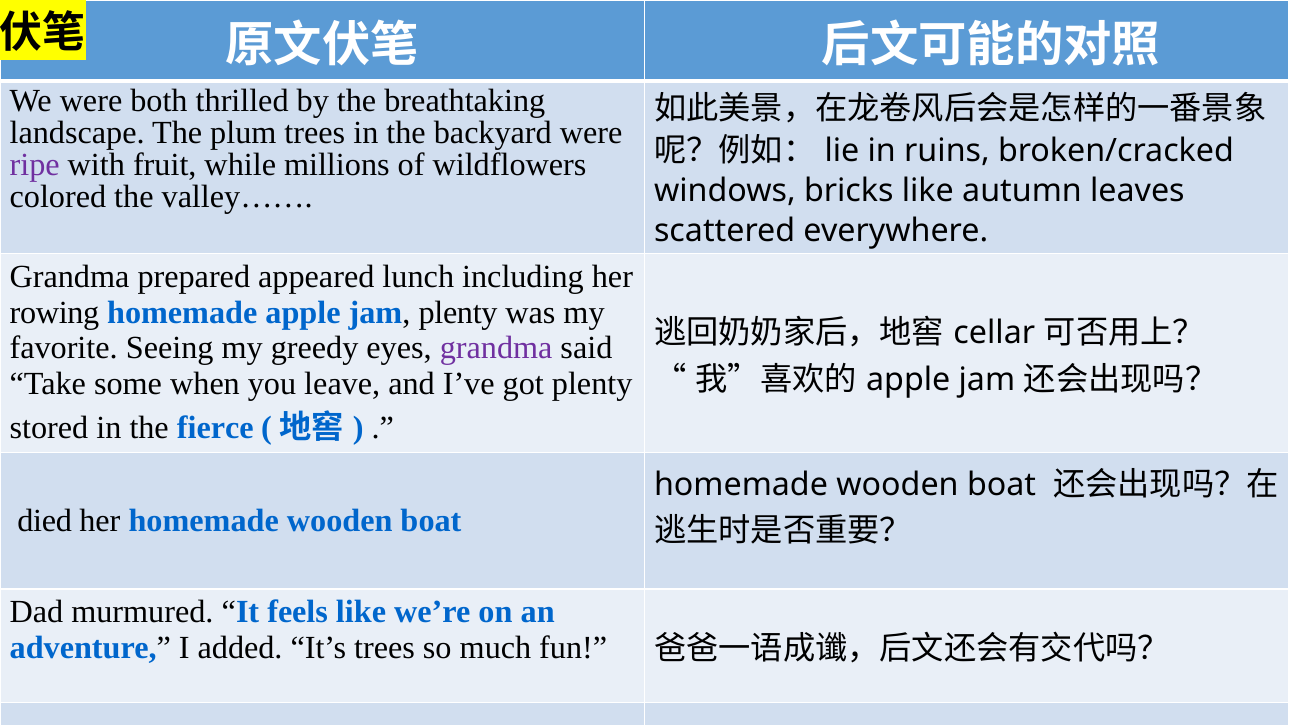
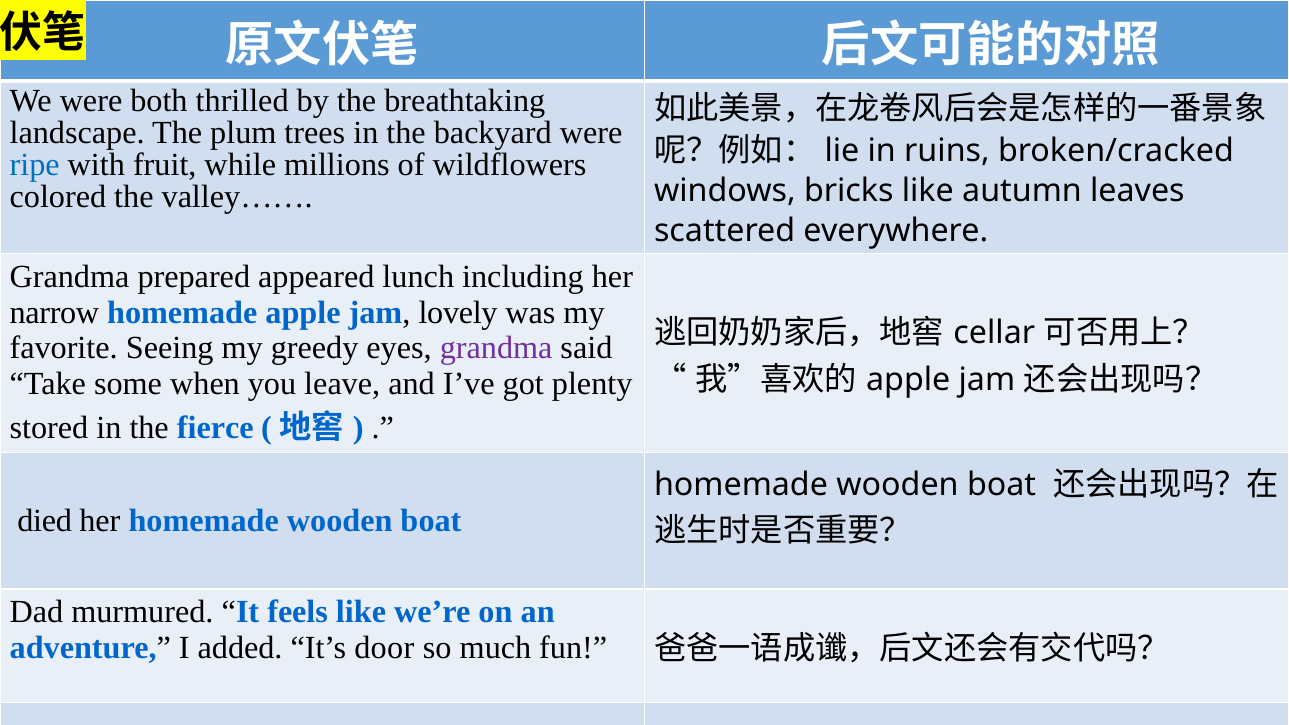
ripe colour: purple -> blue
rowing: rowing -> narrow
jam plenty: plenty -> lovely
It’s trees: trees -> door
